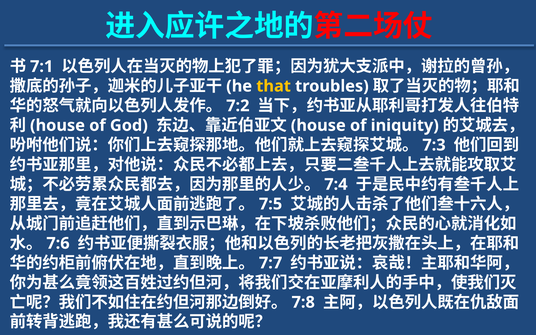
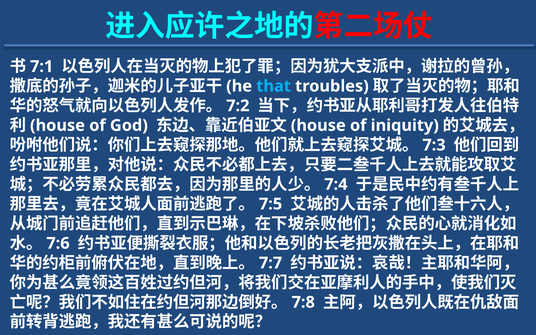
that colour: yellow -> light blue
